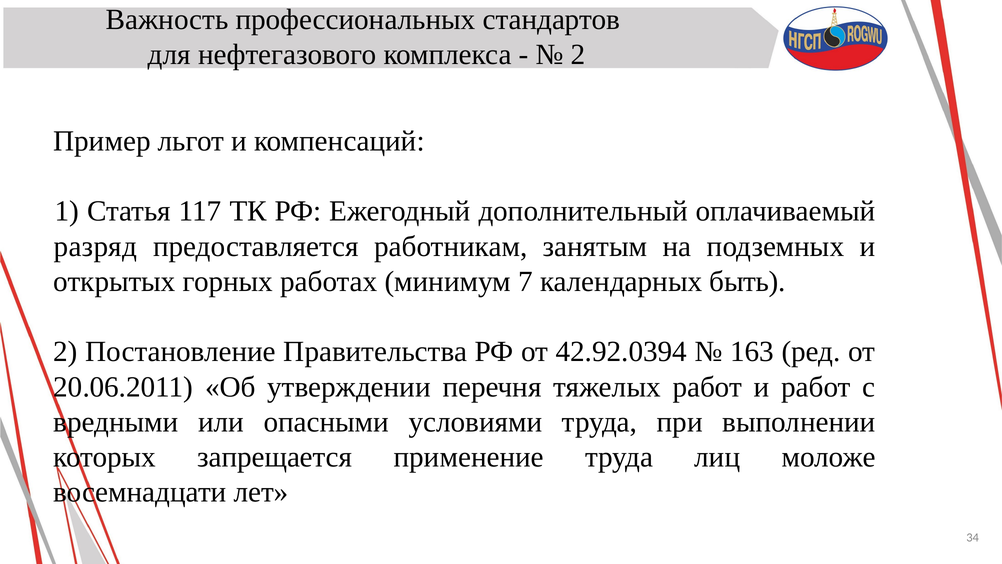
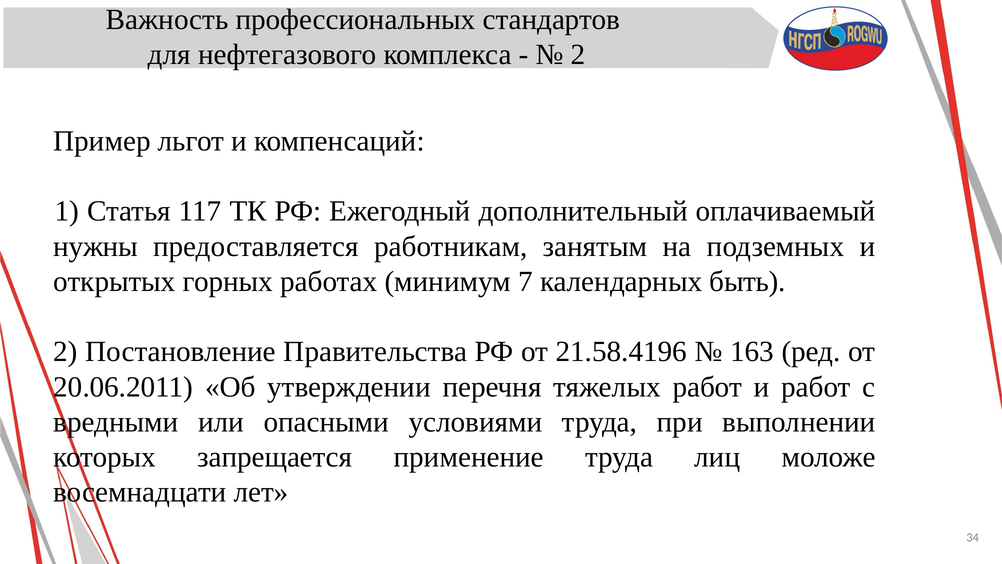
разряд: разряд -> нужны
42.92.0394: 42.92.0394 -> 21.58.4196
